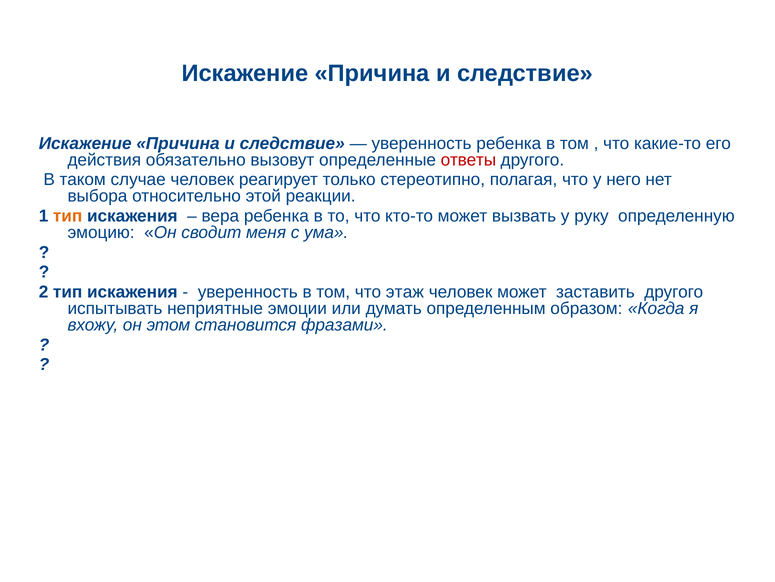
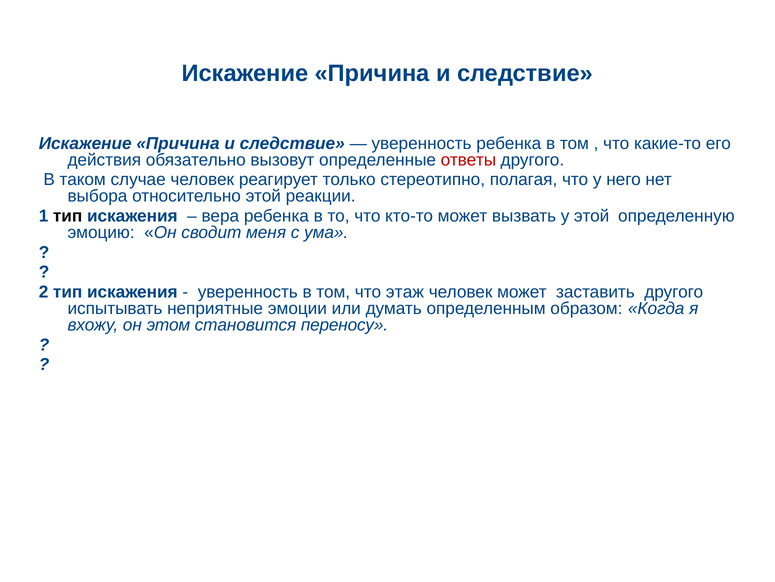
тип at (68, 216) colour: orange -> black
у руку: руку -> этой
фразами: фразами -> переносу
